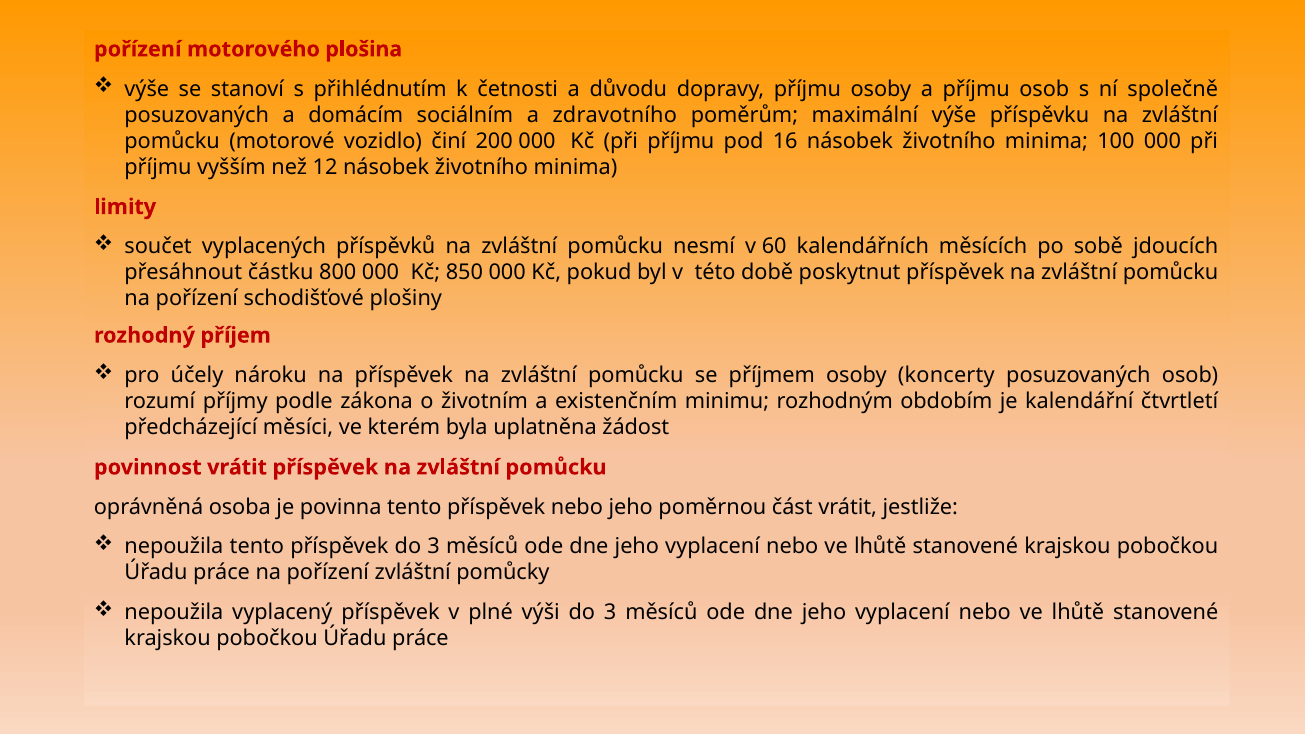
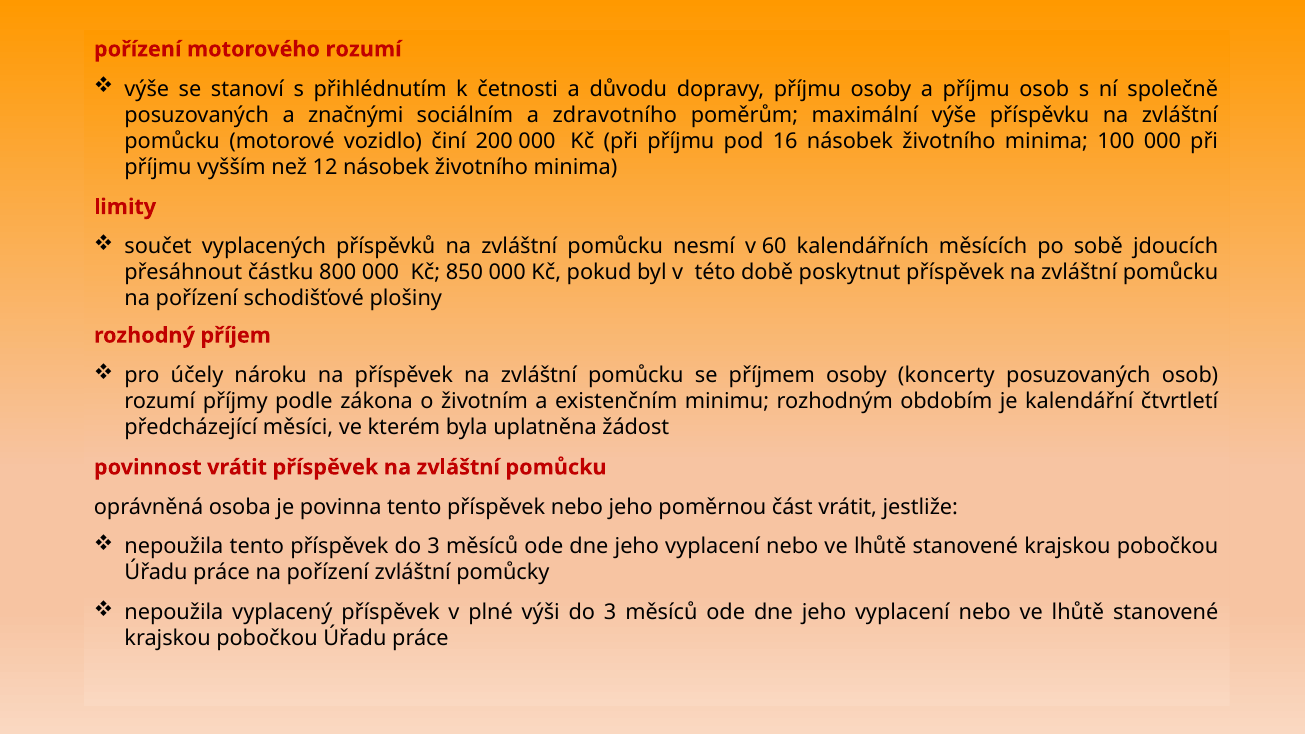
motorového plošina: plošina -> rozumí
domácím: domácím -> značnými
